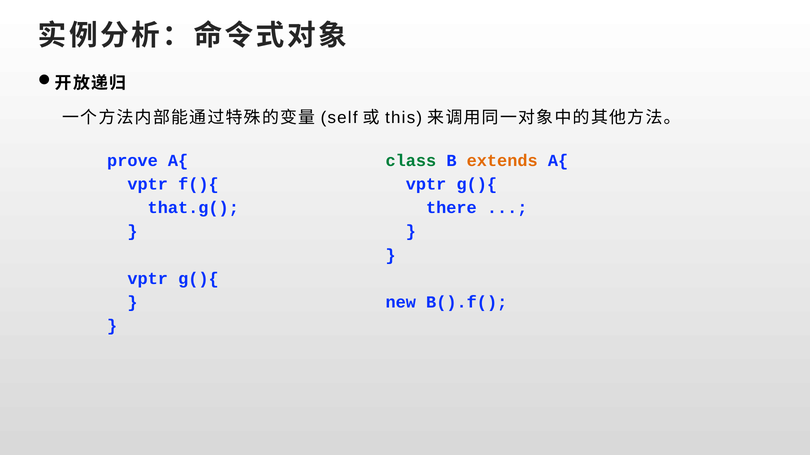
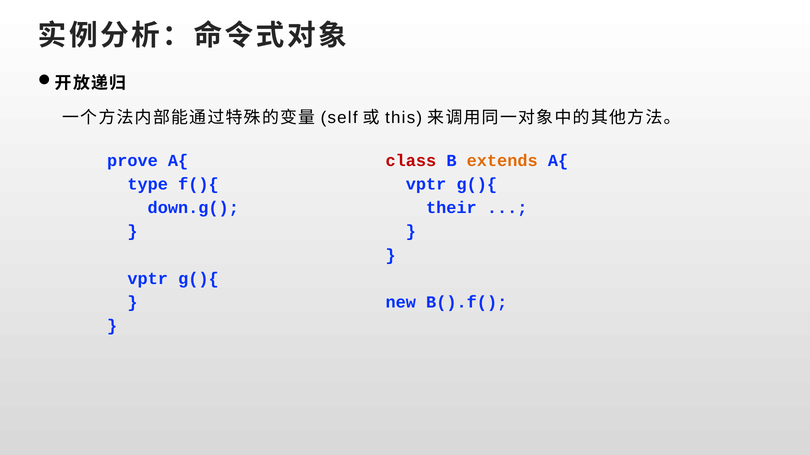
class colour: green -> red
vptr at (148, 184): vptr -> type
that.g(: that.g( -> down.g(
there: there -> their
